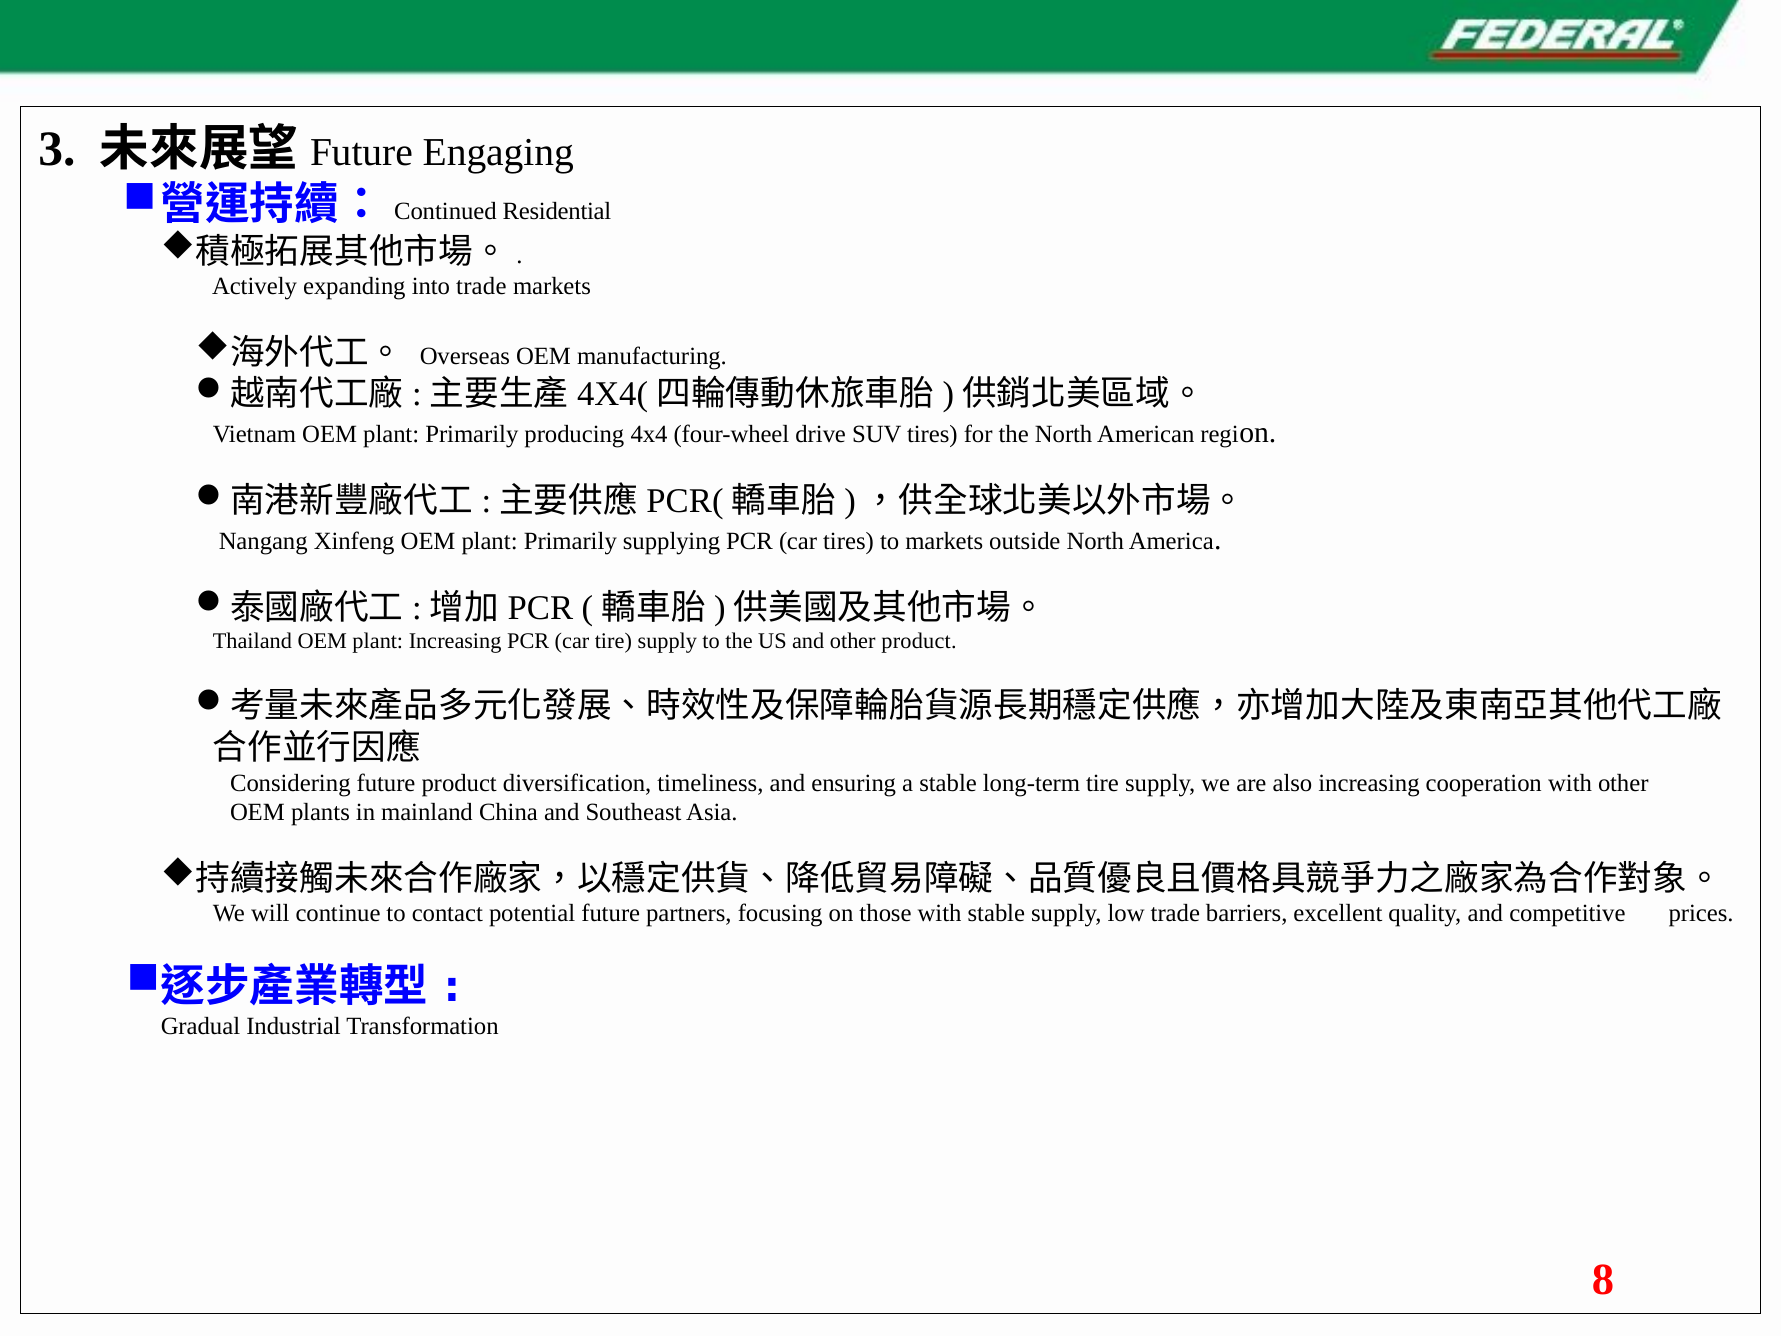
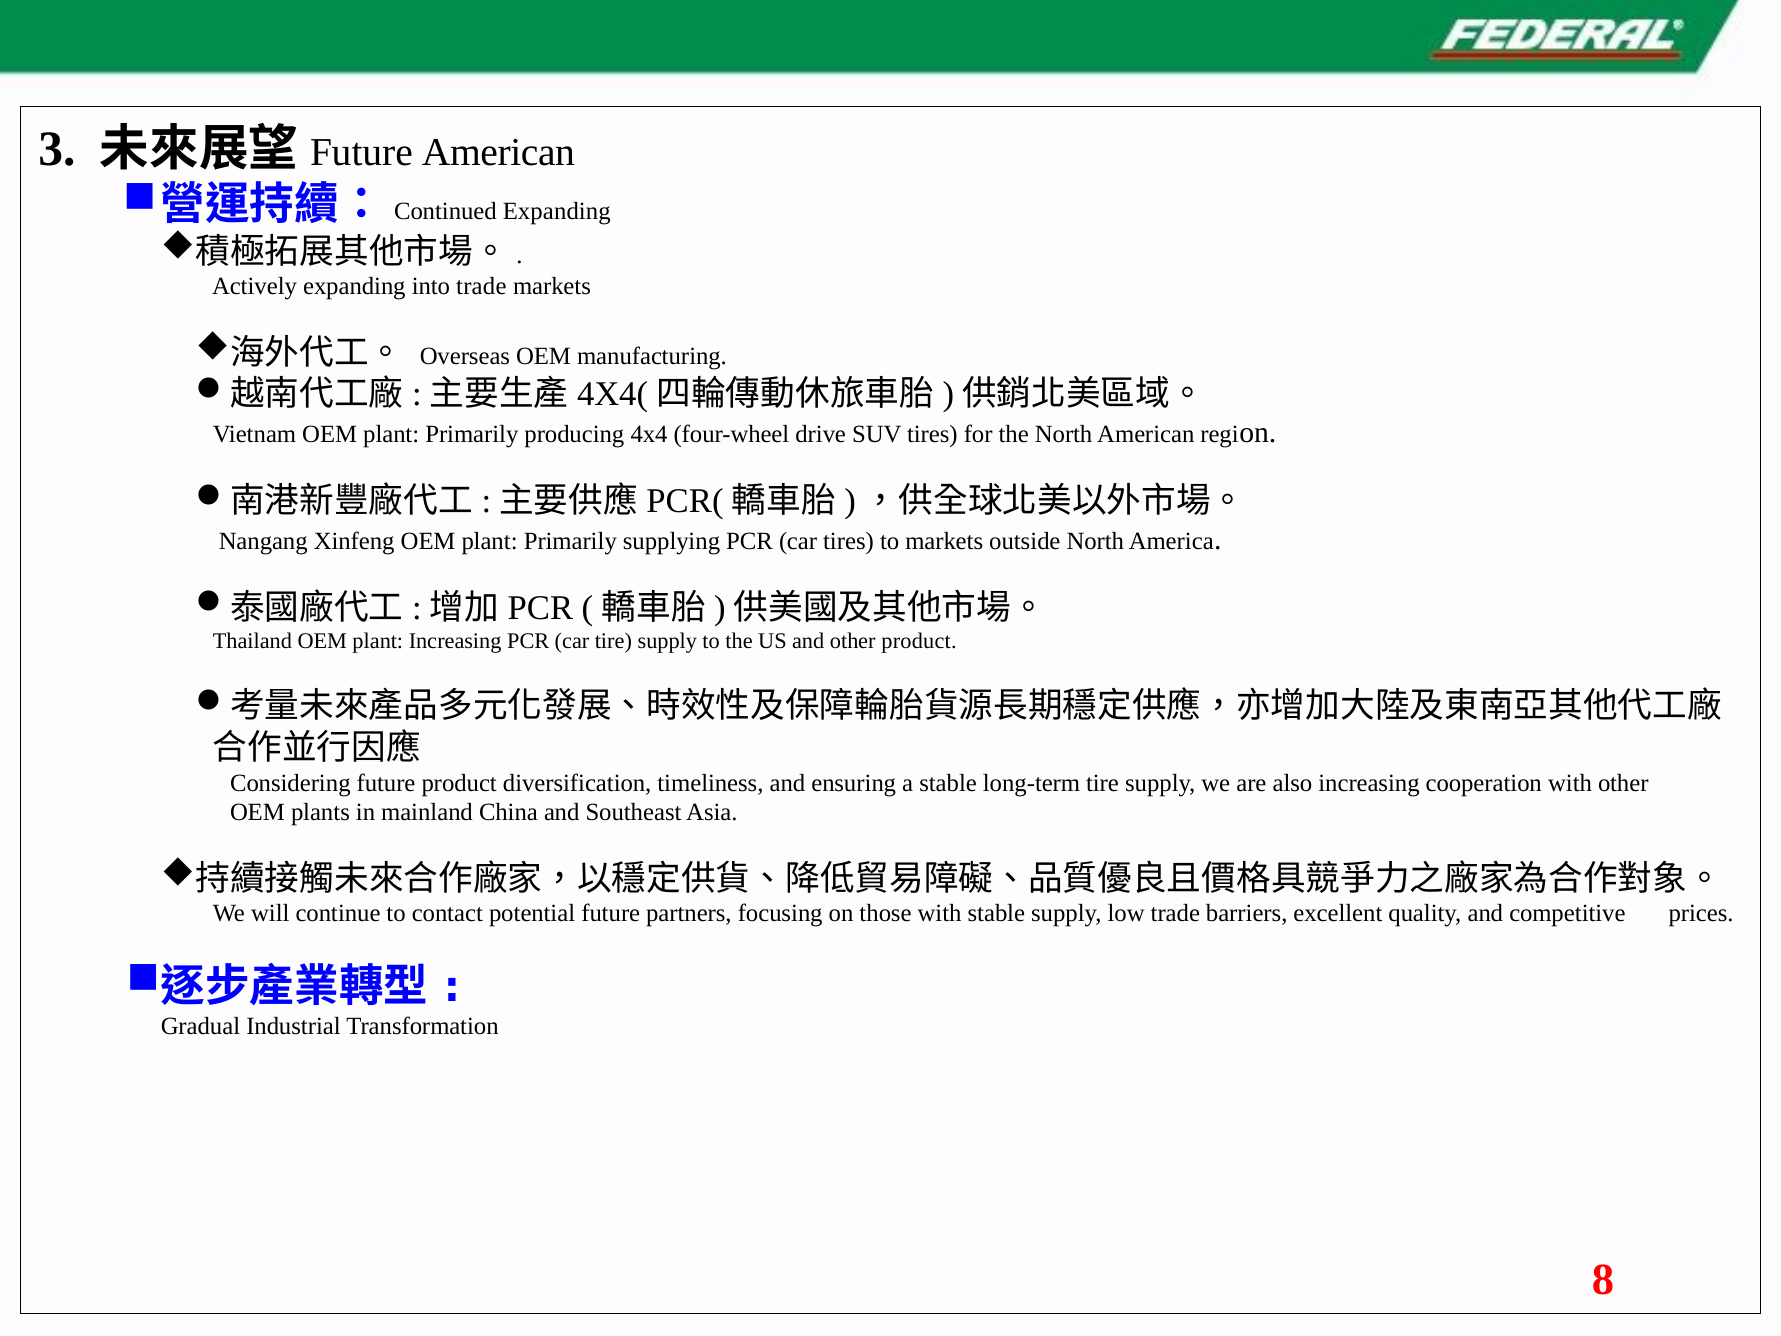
Engaging at (498, 152): Engaging -> American
Residential at (557, 211): Residential -> Expanding
